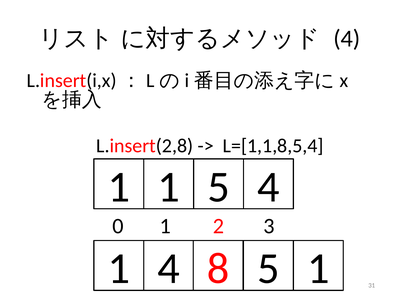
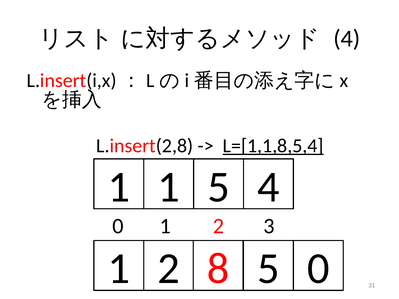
L=[1,1,8,5,4 underline: none -> present
4 at (169, 269): 4 -> 2
5 1: 1 -> 0
